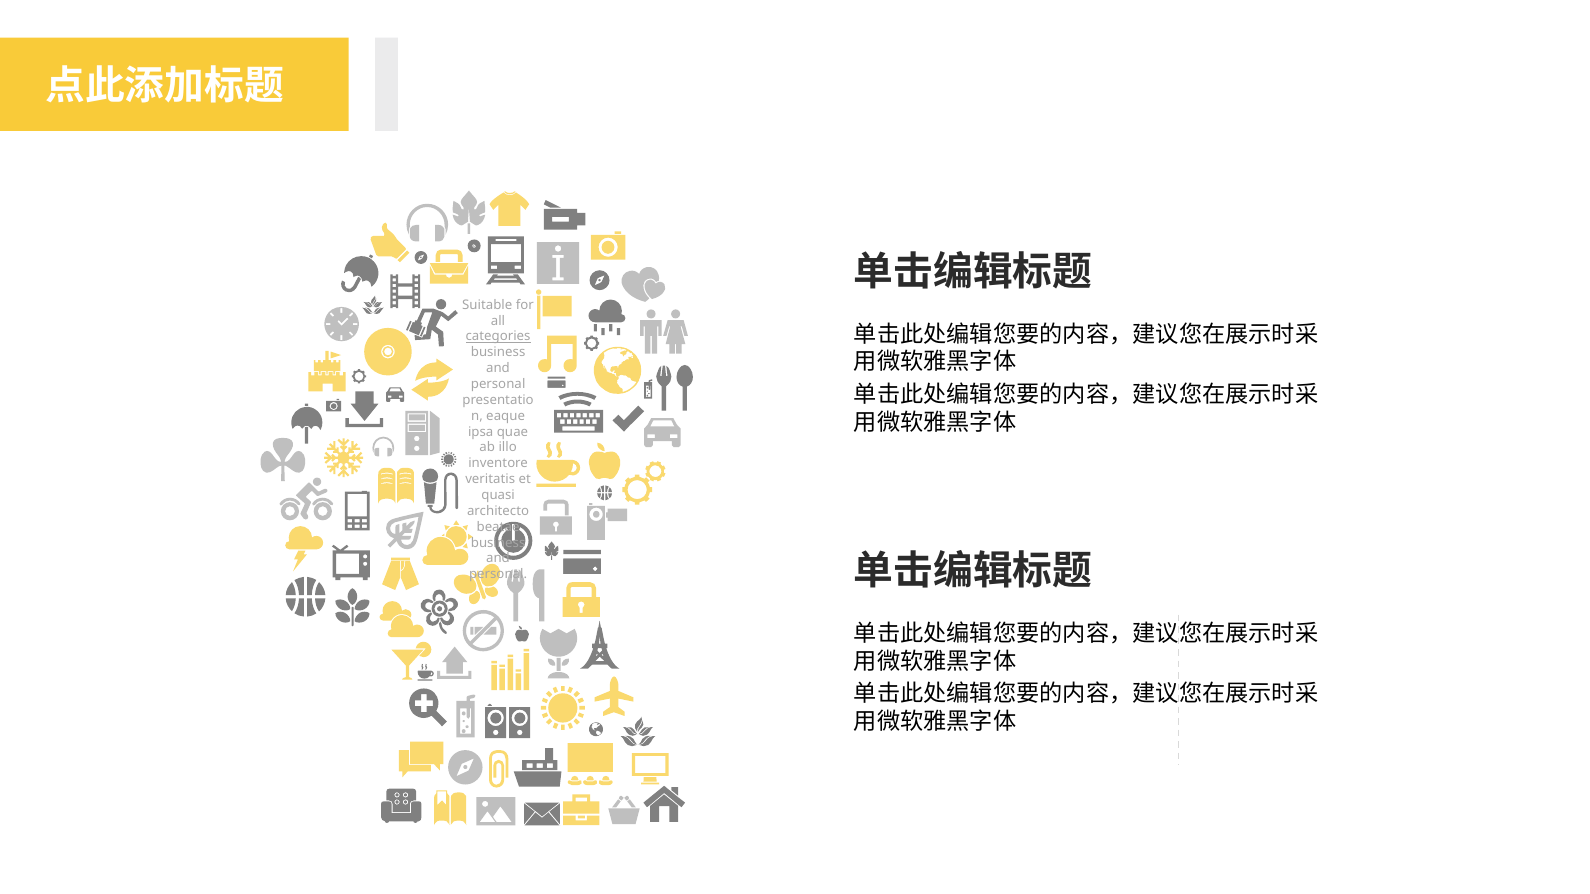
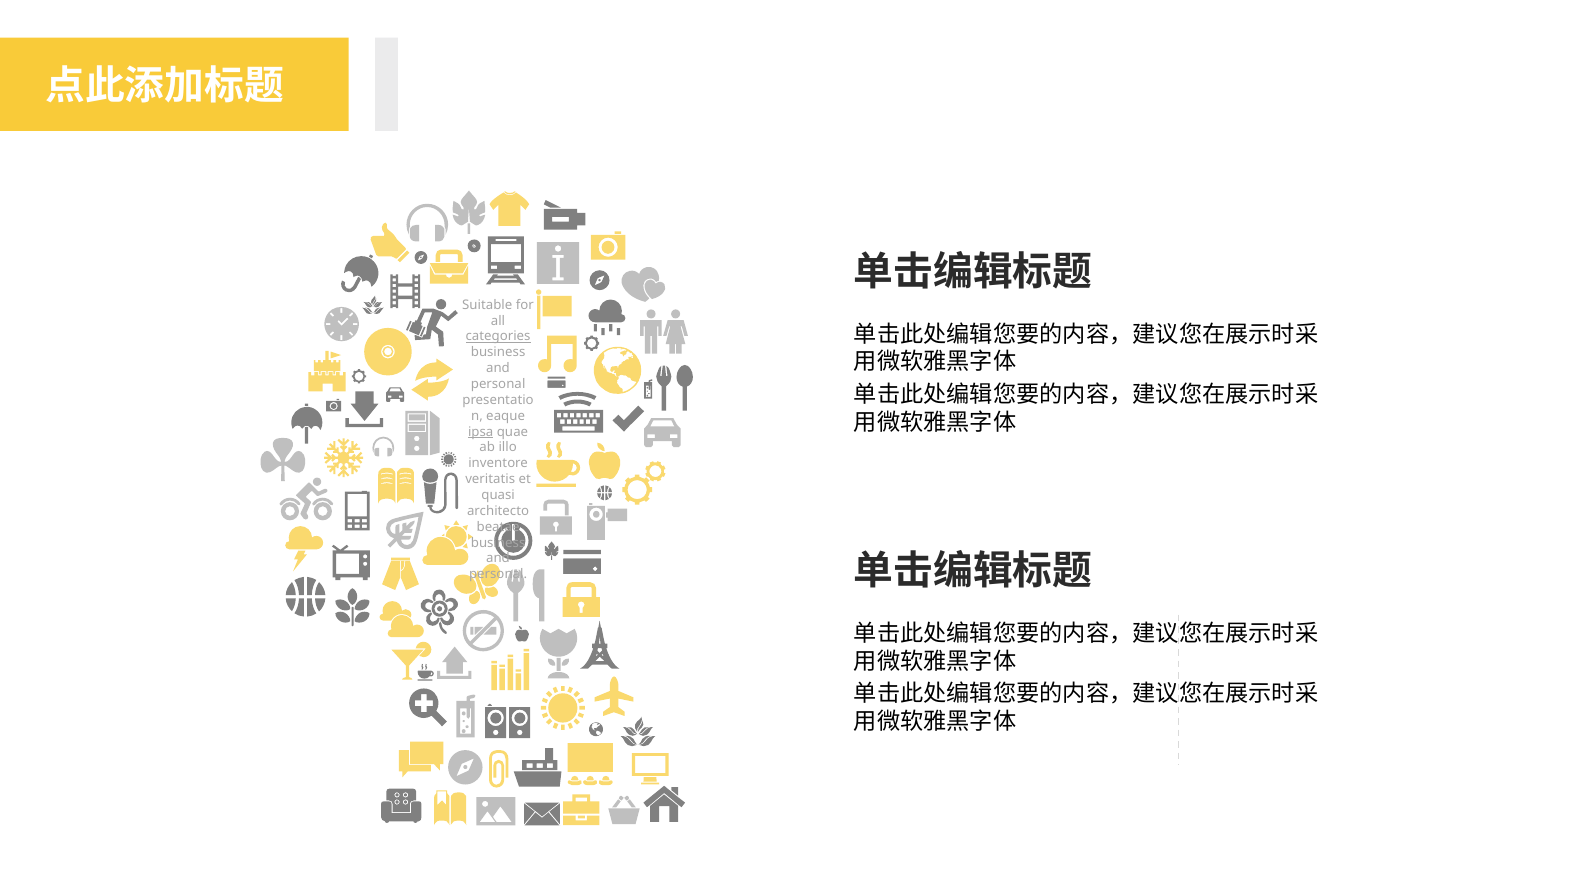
ipsa underline: none -> present
